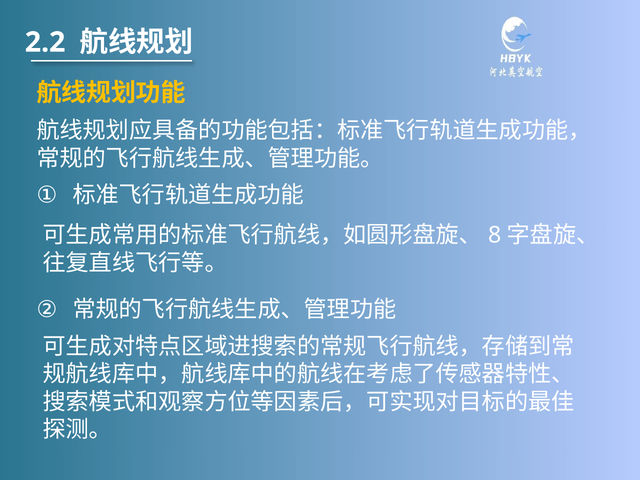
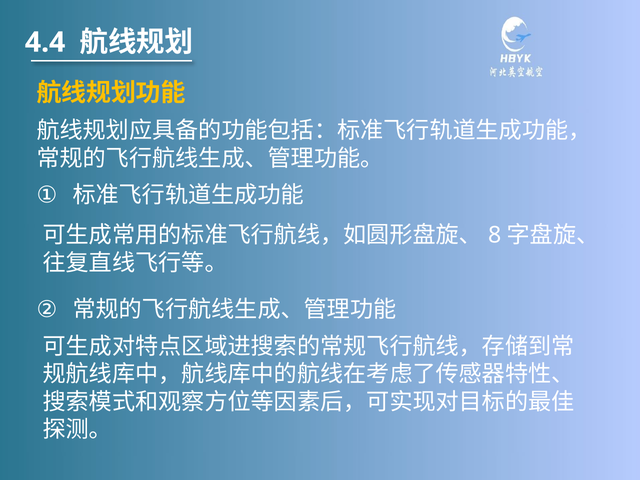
2.2: 2.2 -> 4.4
